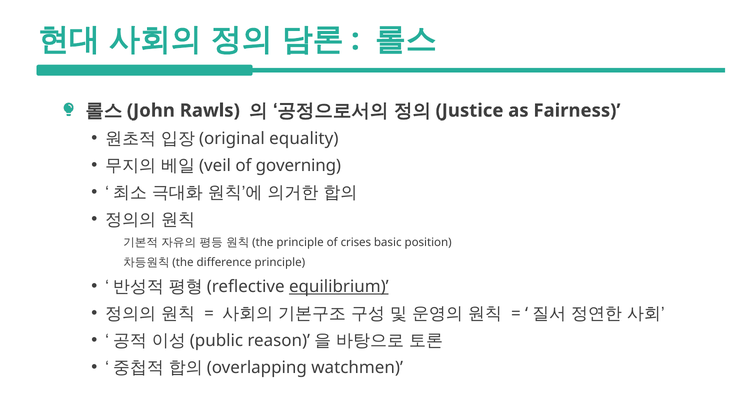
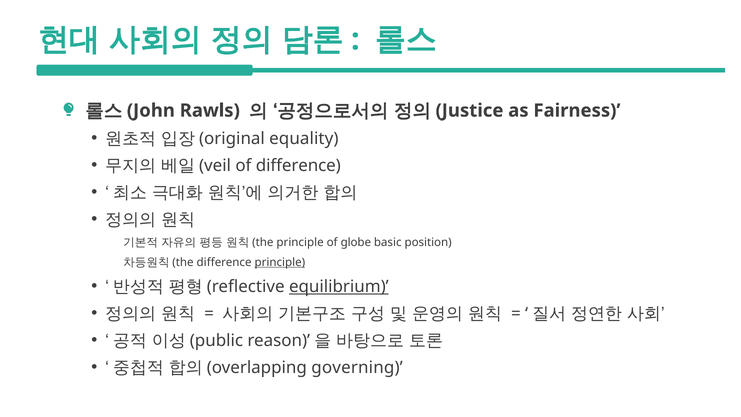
of governing: governing -> difference
crises: crises -> globe
principle at (280, 262) underline: none -> present
watchmen: watchmen -> governing
